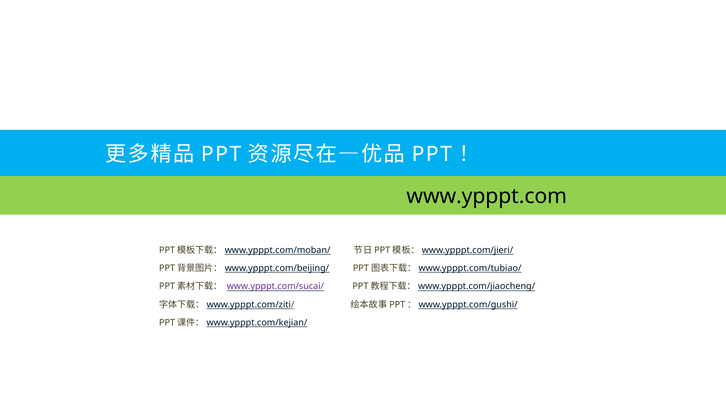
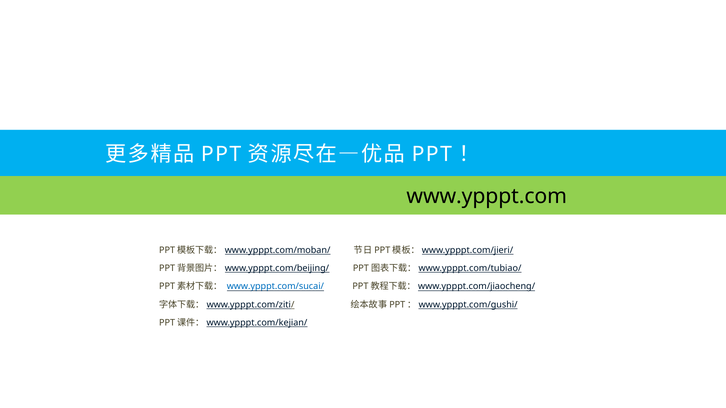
www.ypppt.com/sucai/ colour: purple -> blue
